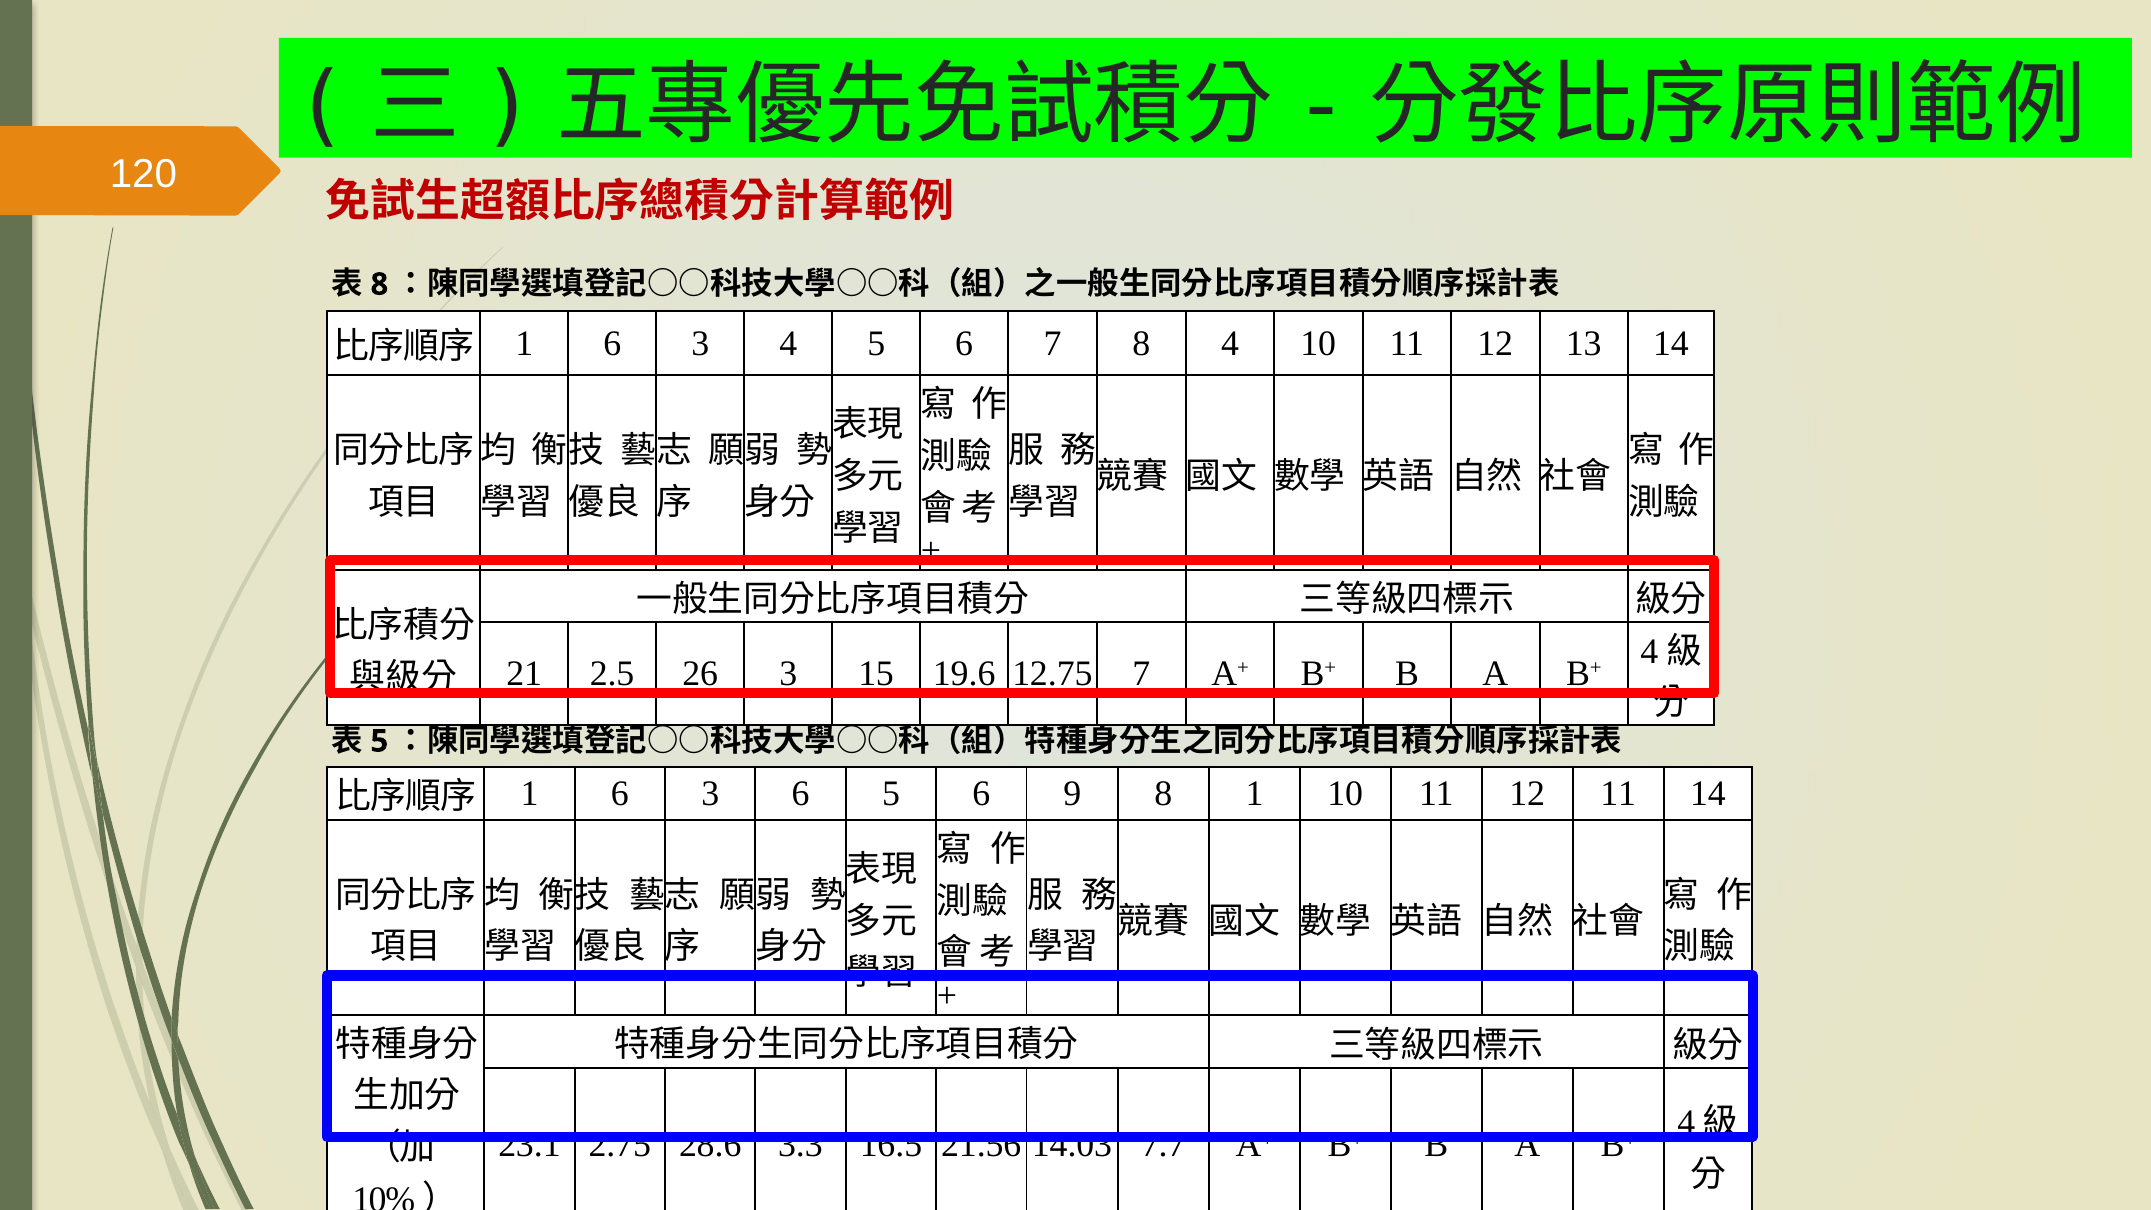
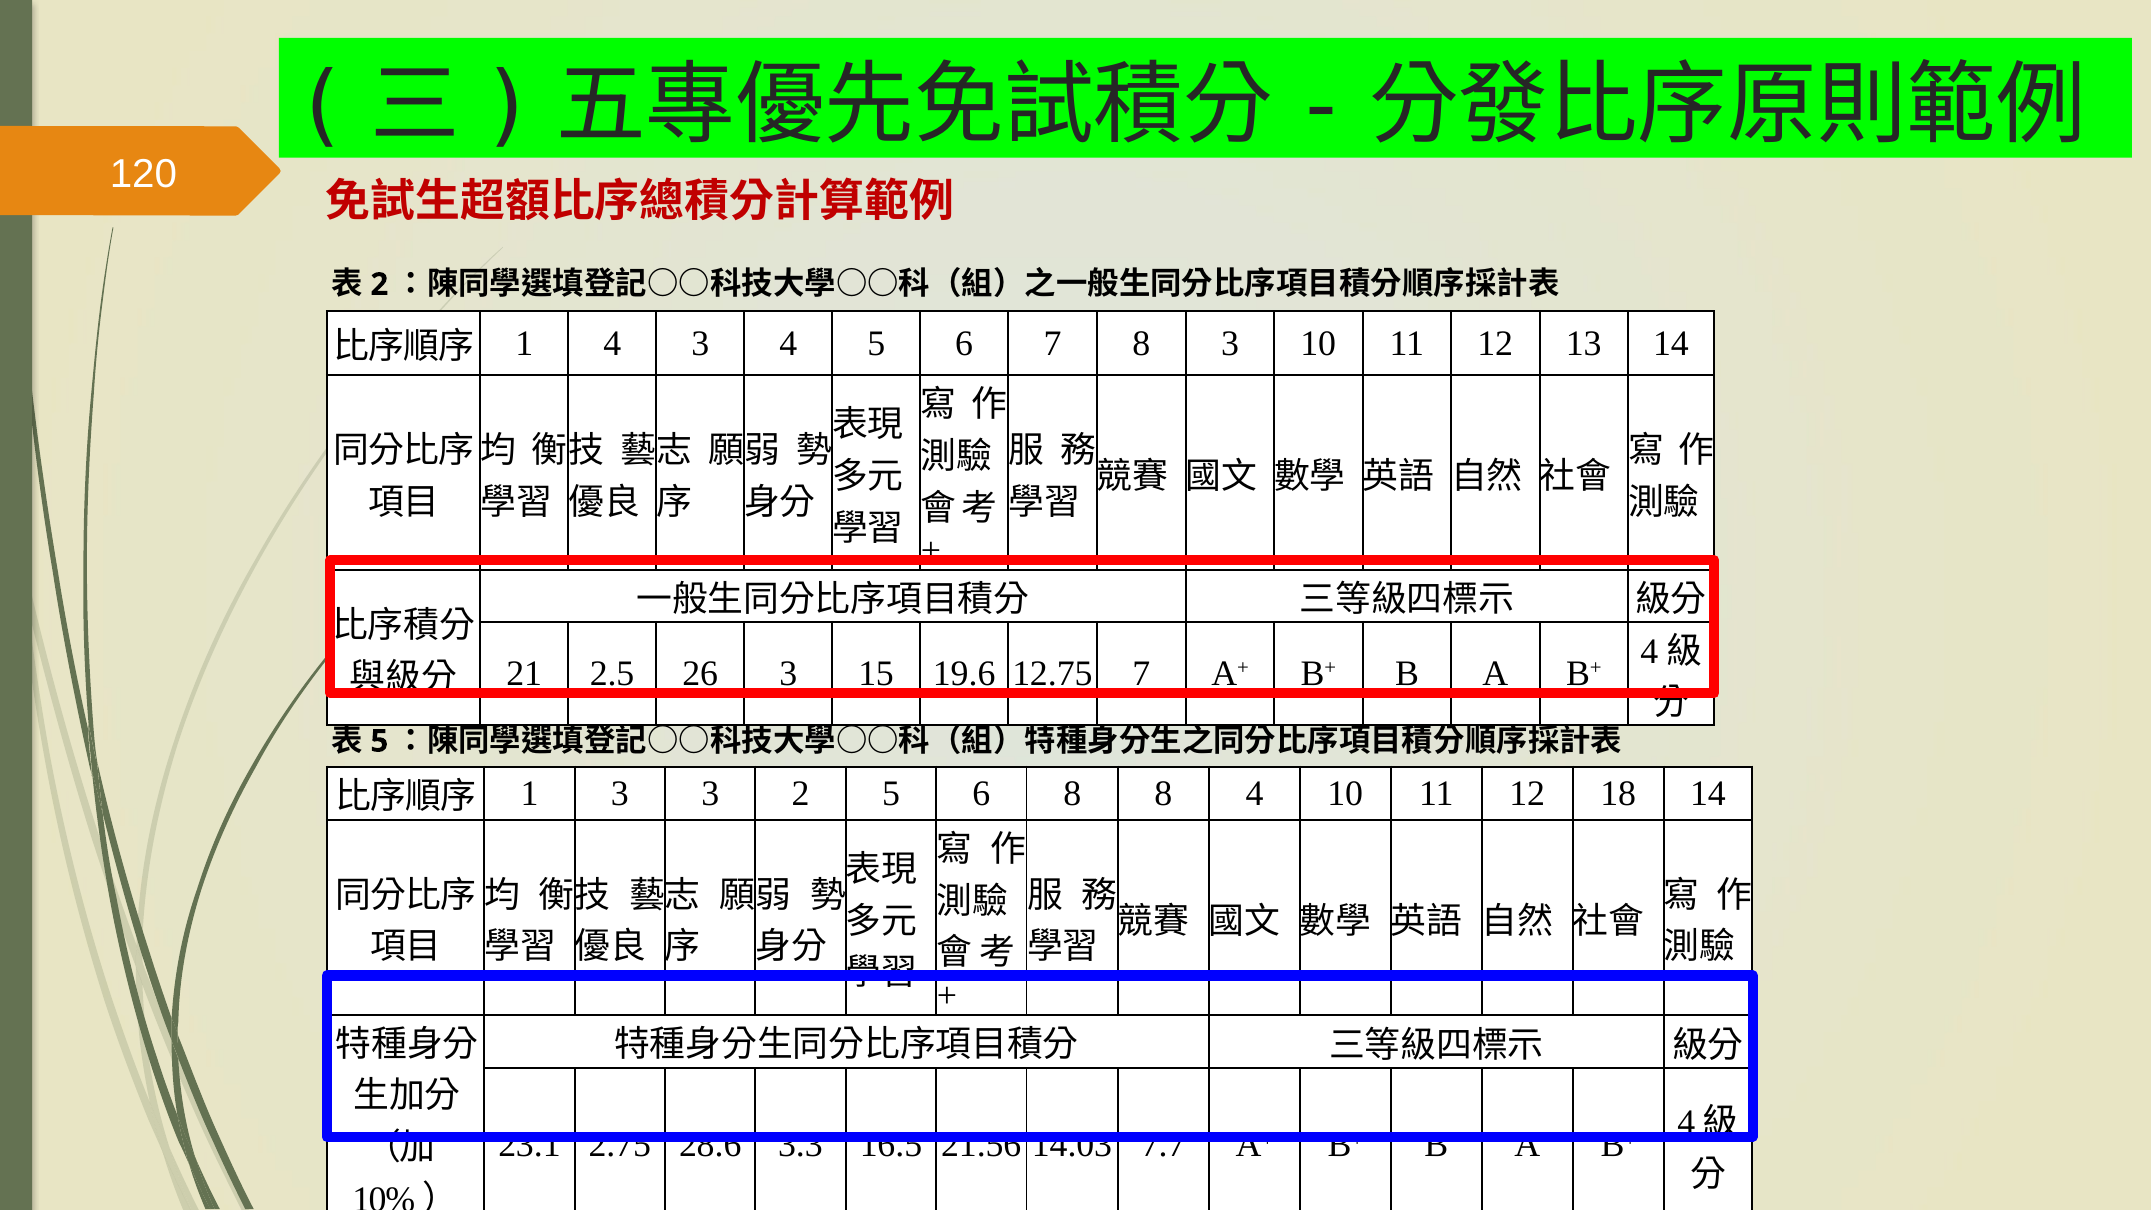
8 at (379, 284): 8 -> 2
6 at (612, 344): 6 -> 4
8 4: 4 -> 3
6 at (620, 794): 6 -> 3
3 6: 6 -> 2
6 9: 9 -> 8
8 1: 1 -> 4
12 11: 11 -> 18
